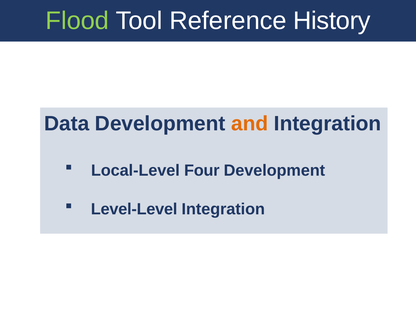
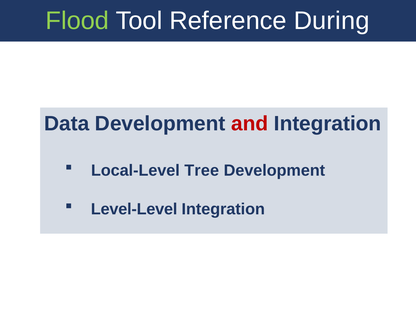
History: History -> During
and colour: orange -> red
Four: Four -> Tree
